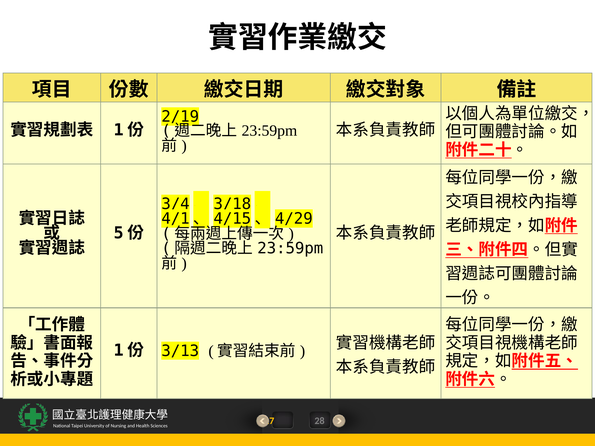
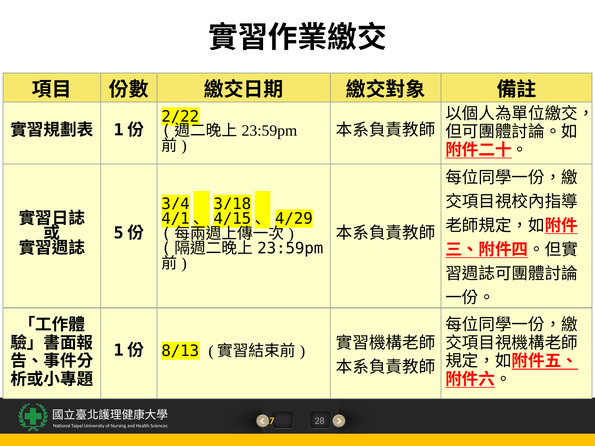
2/19: 2/19 -> 2/22
3/13: 3/13 -> 8/13
